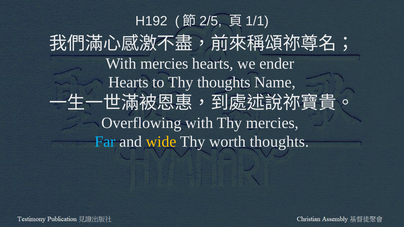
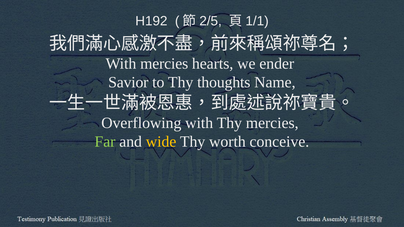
Hearts at (128, 83): Hearts -> Savior
Far colour: light blue -> light green
worth thoughts: thoughts -> conceive
